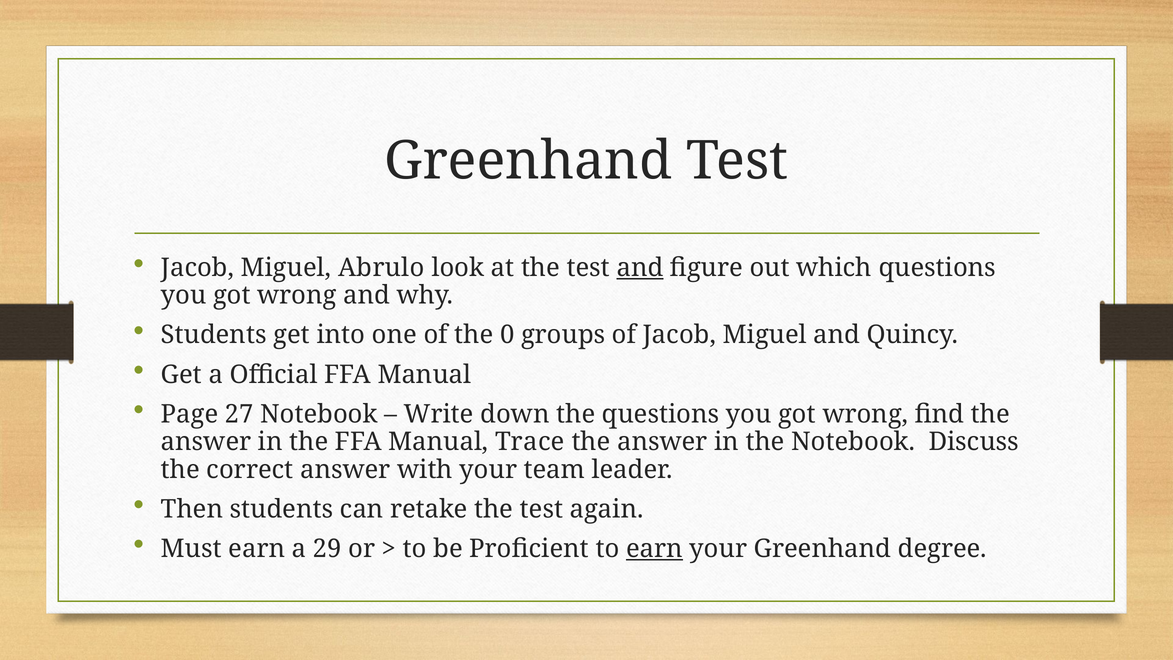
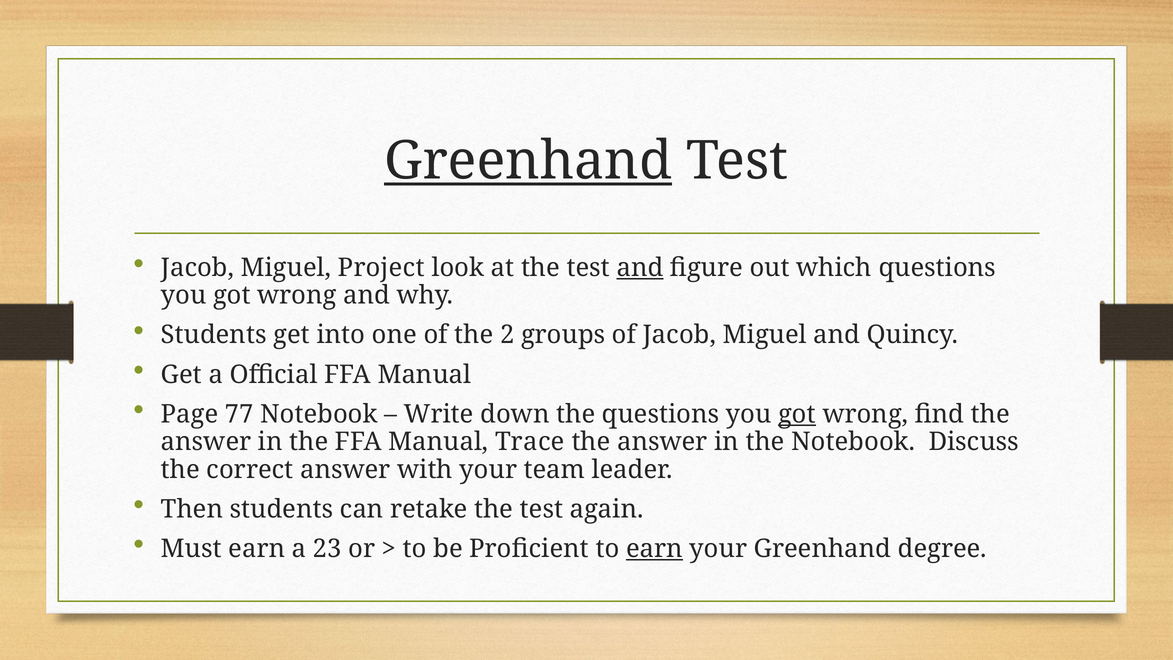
Greenhand at (528, 161) underline: none -> present
Abrulo: Abrulo -> Project
0: 0 -> 2
27: 27 -> 77
got at (797, 414) underline: none -> present
29: 29 -> 23
